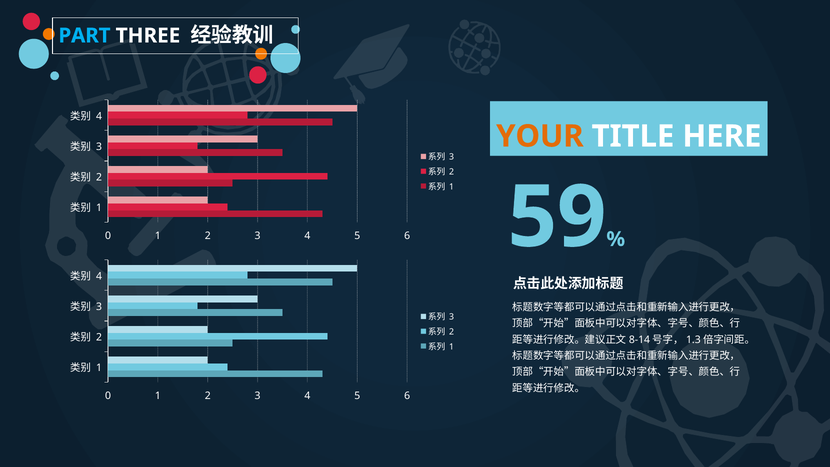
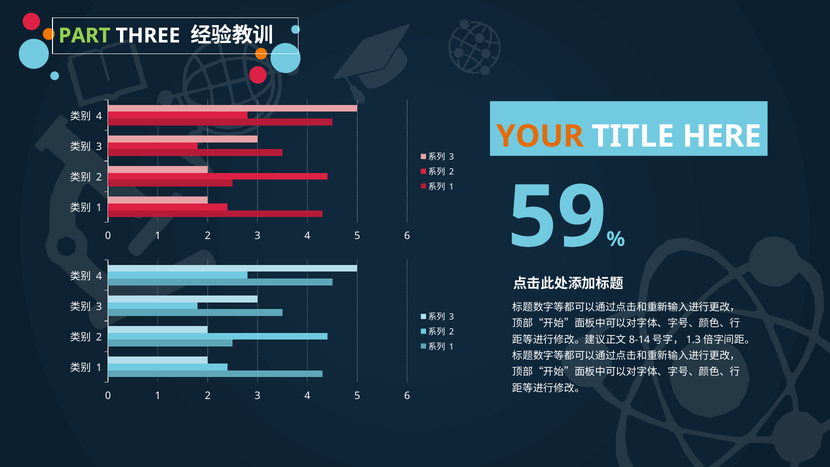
PART colour: light blue -> light green
